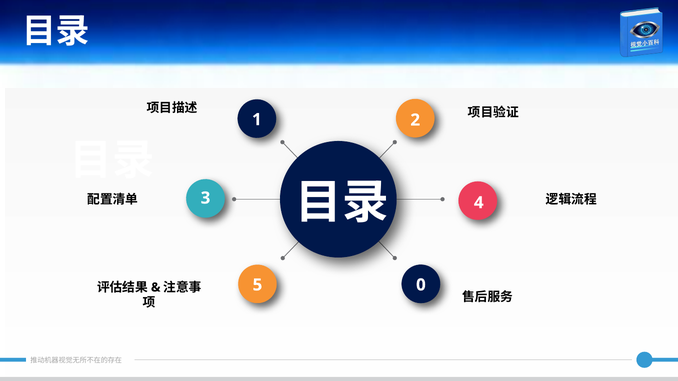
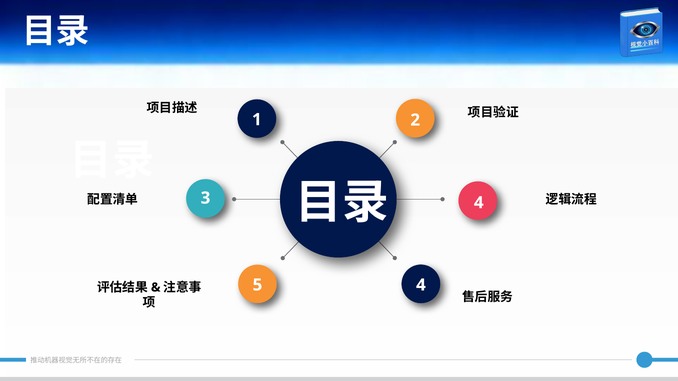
5 0: 0 -> 4
